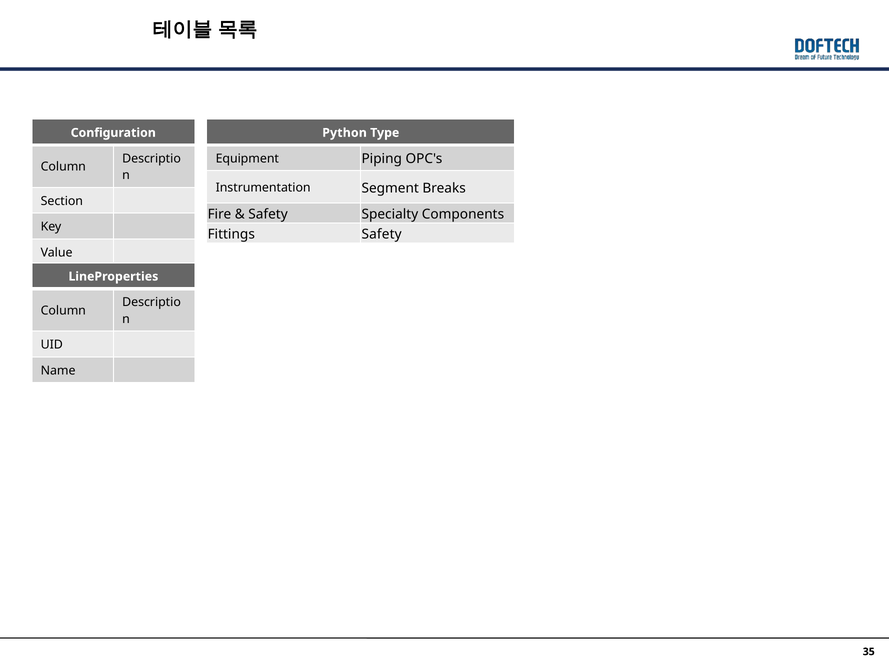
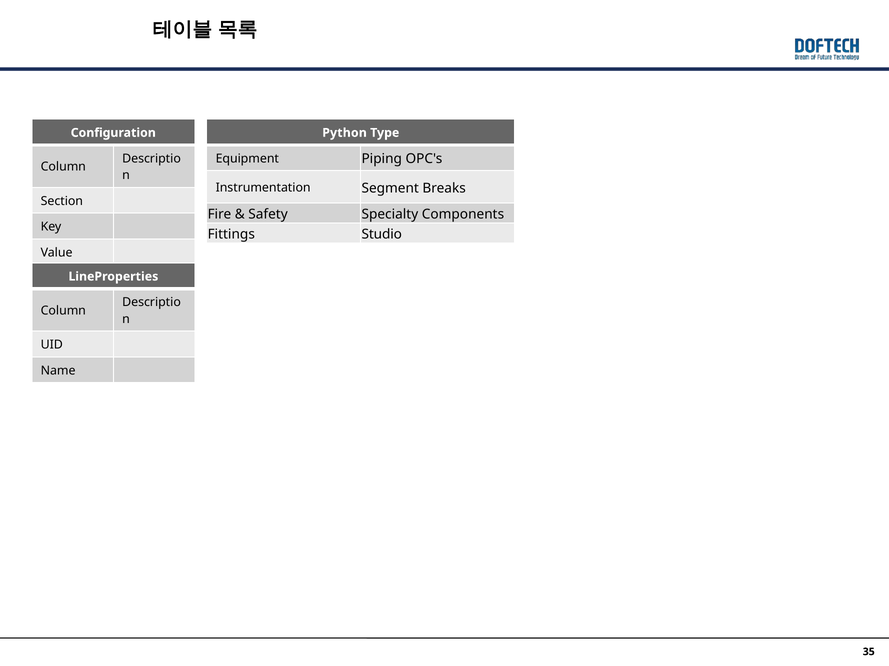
Fittings Safety: Safety -> Studio
